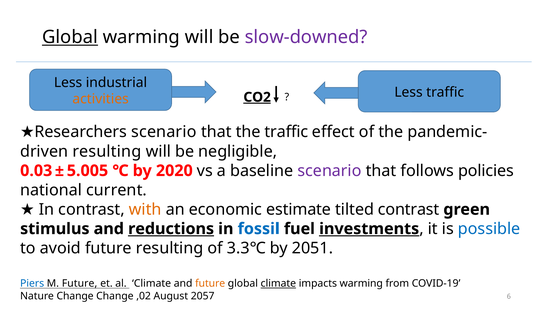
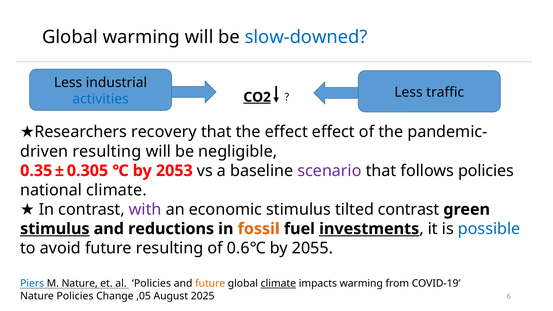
Global at (70, 37) underline: present -> none
slow-downed colour: purple -> blue
activities colour: orange -> blue
scenario at (164, 132): scenario -> recovery
the traffic: traffic -> effect
0.03: 0.03 -> 0.35
5.005: 5.005 -> 0.305
2020: 2020 -> 2053
national current: current -> climate
with colour: orange -> purple
economic estimate: estimate -> stimulus
stimulus at (55, 229) underline: none -> present
reductions underline: present -> none
fossil colour: blue -> orange
3.3℃: 3.3℃ -> 0.6℃
2051: 2051 -> 2055
M Future: Future -> Nature
al Climate: Climate -> Policies
Nature Change: Change -> Policies
,02: ,02 -> ,05
2057: 2057 -> 2025
